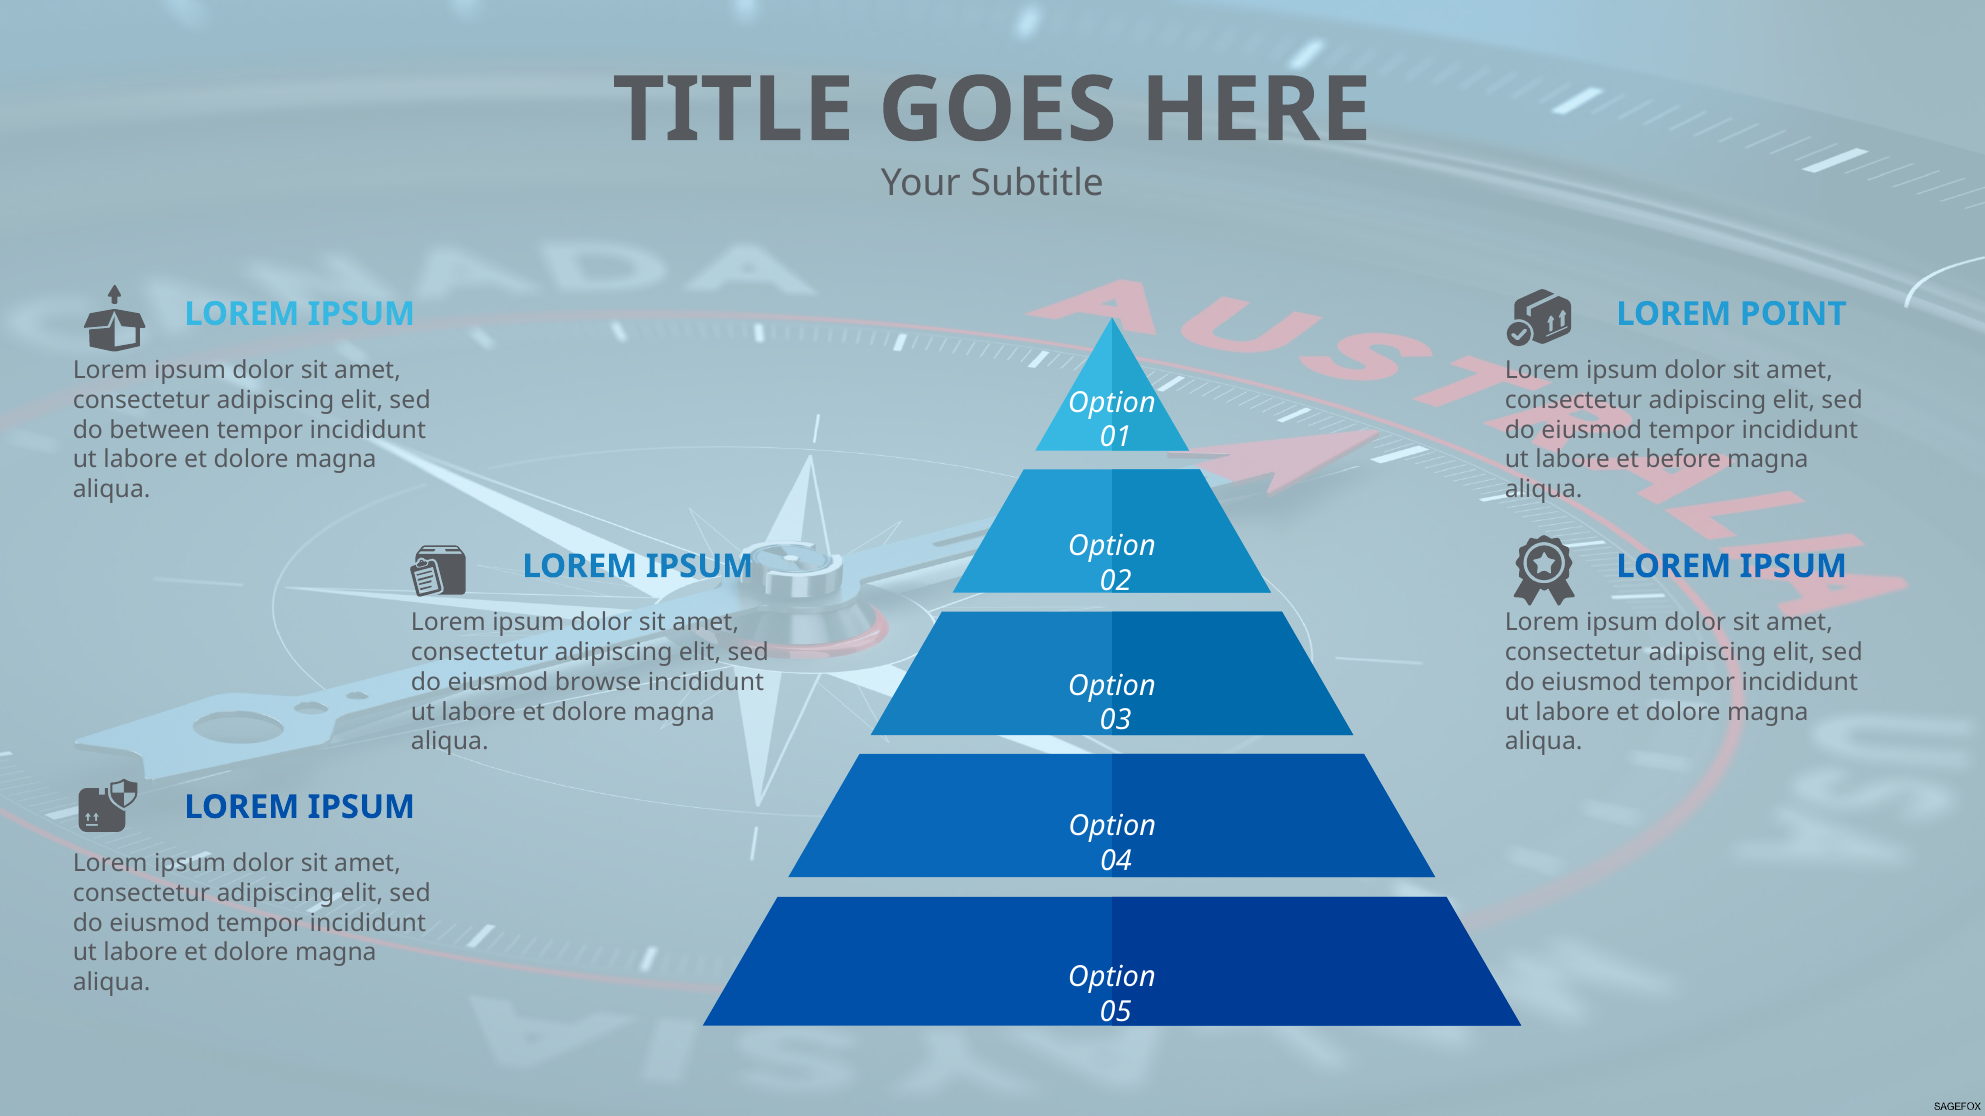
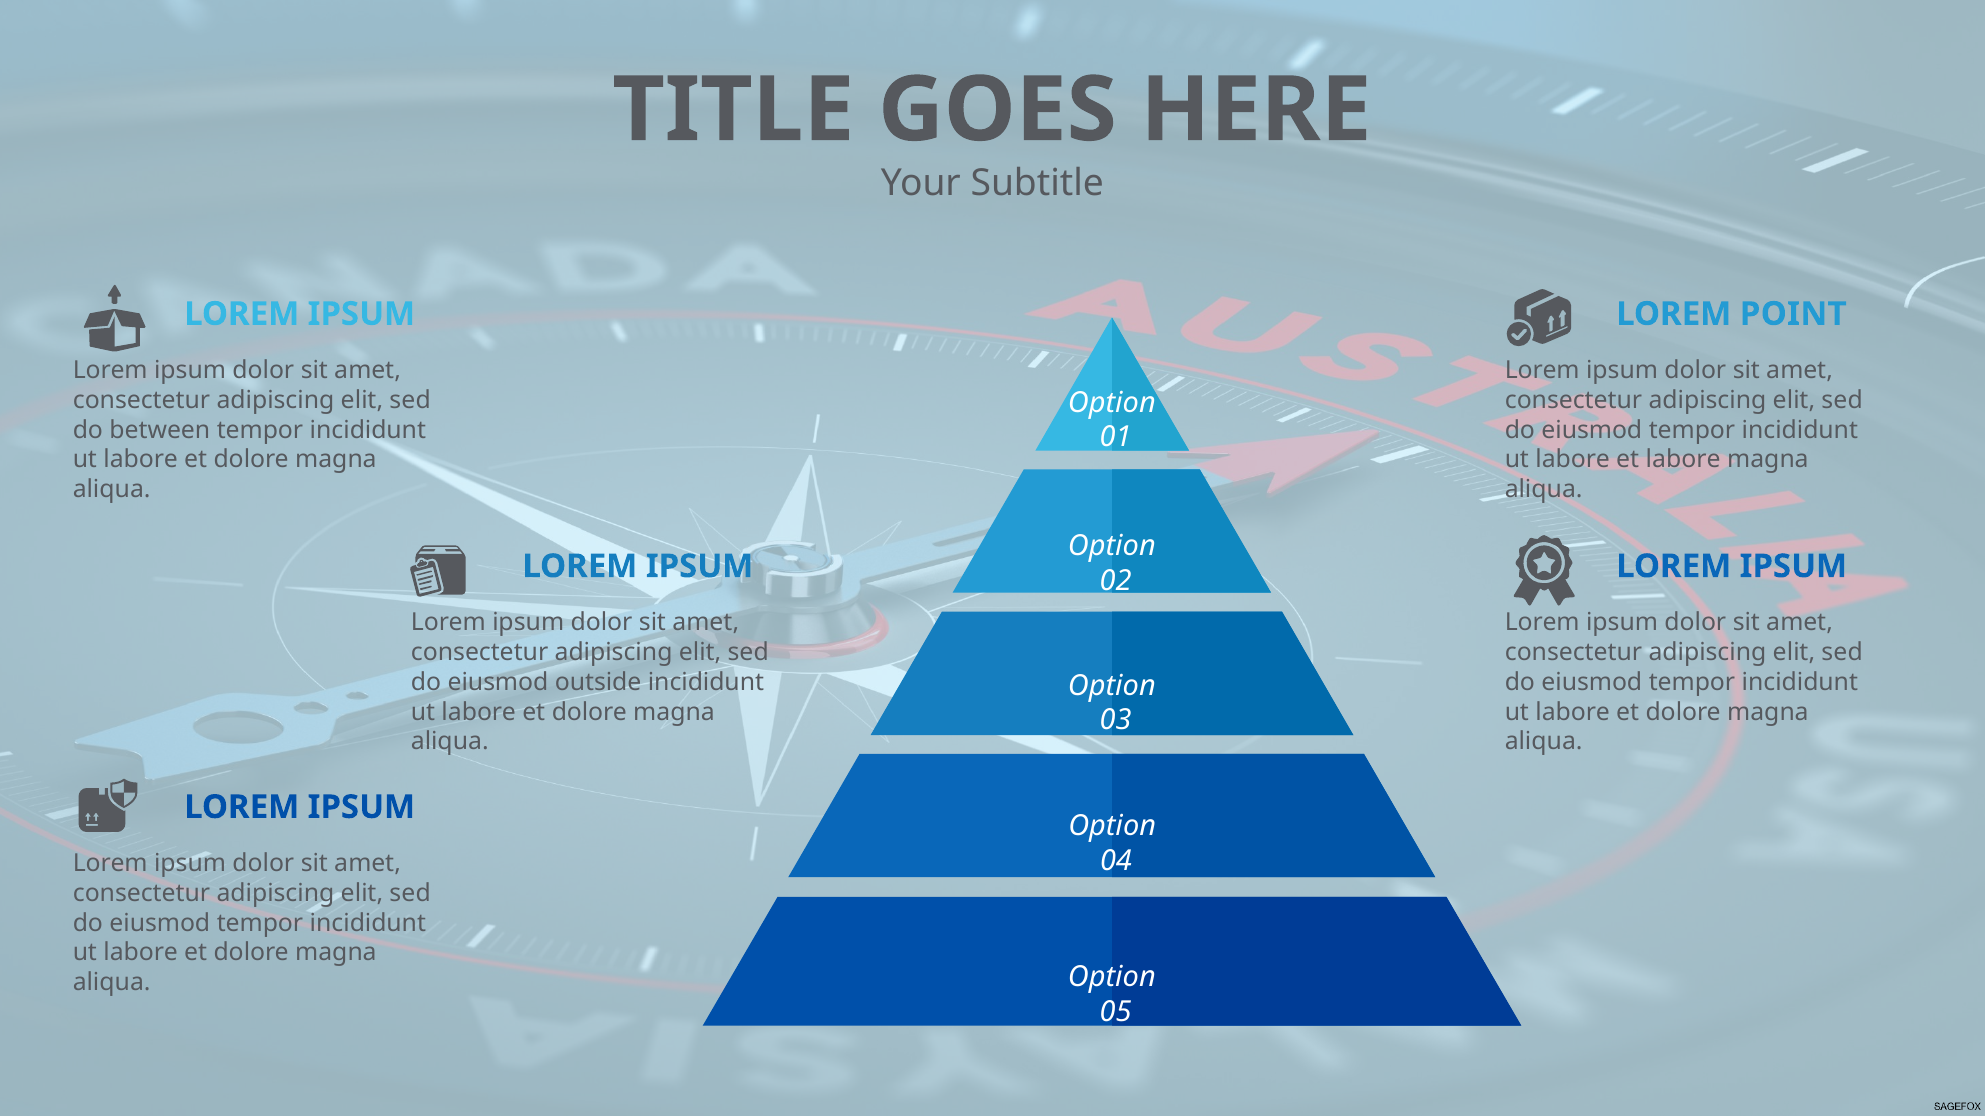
et before: before -> labore
browse: browse -> outside
